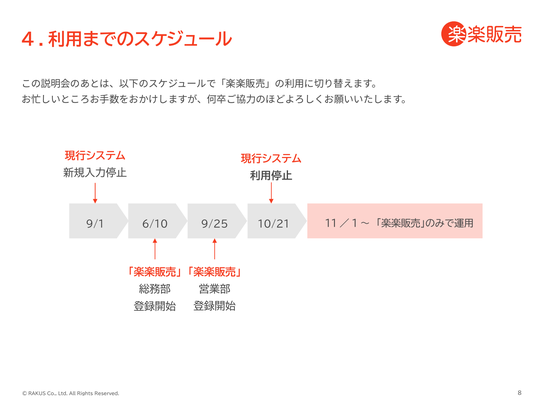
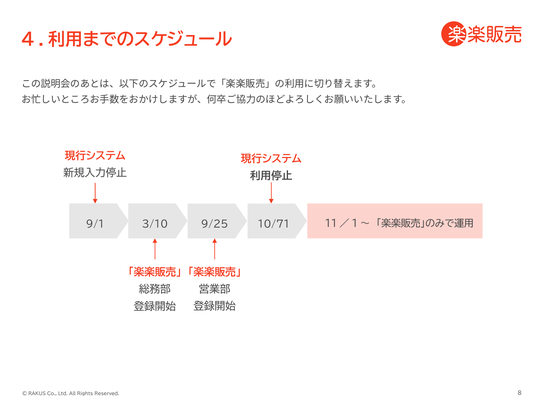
6/10: 6/10 -> 3/10
10/21: 10/21 -> 10/71
